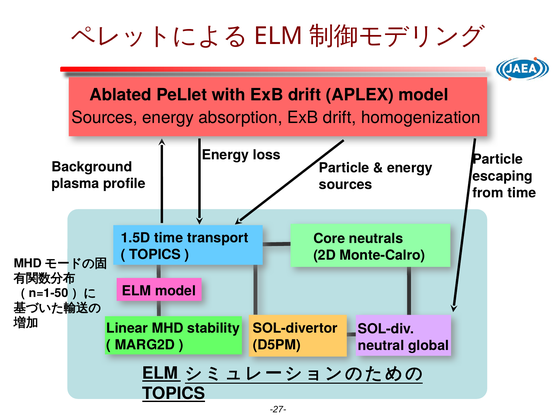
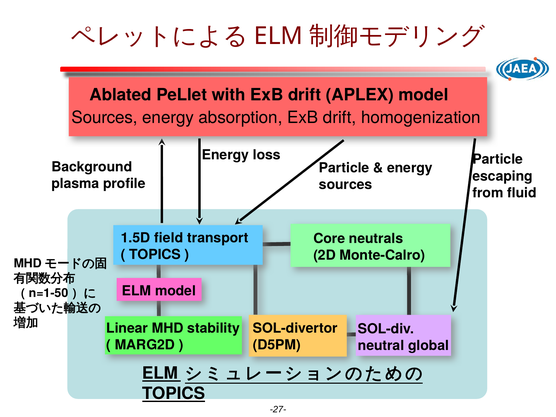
from time: time -> fluid
1.5D time: time -> field
